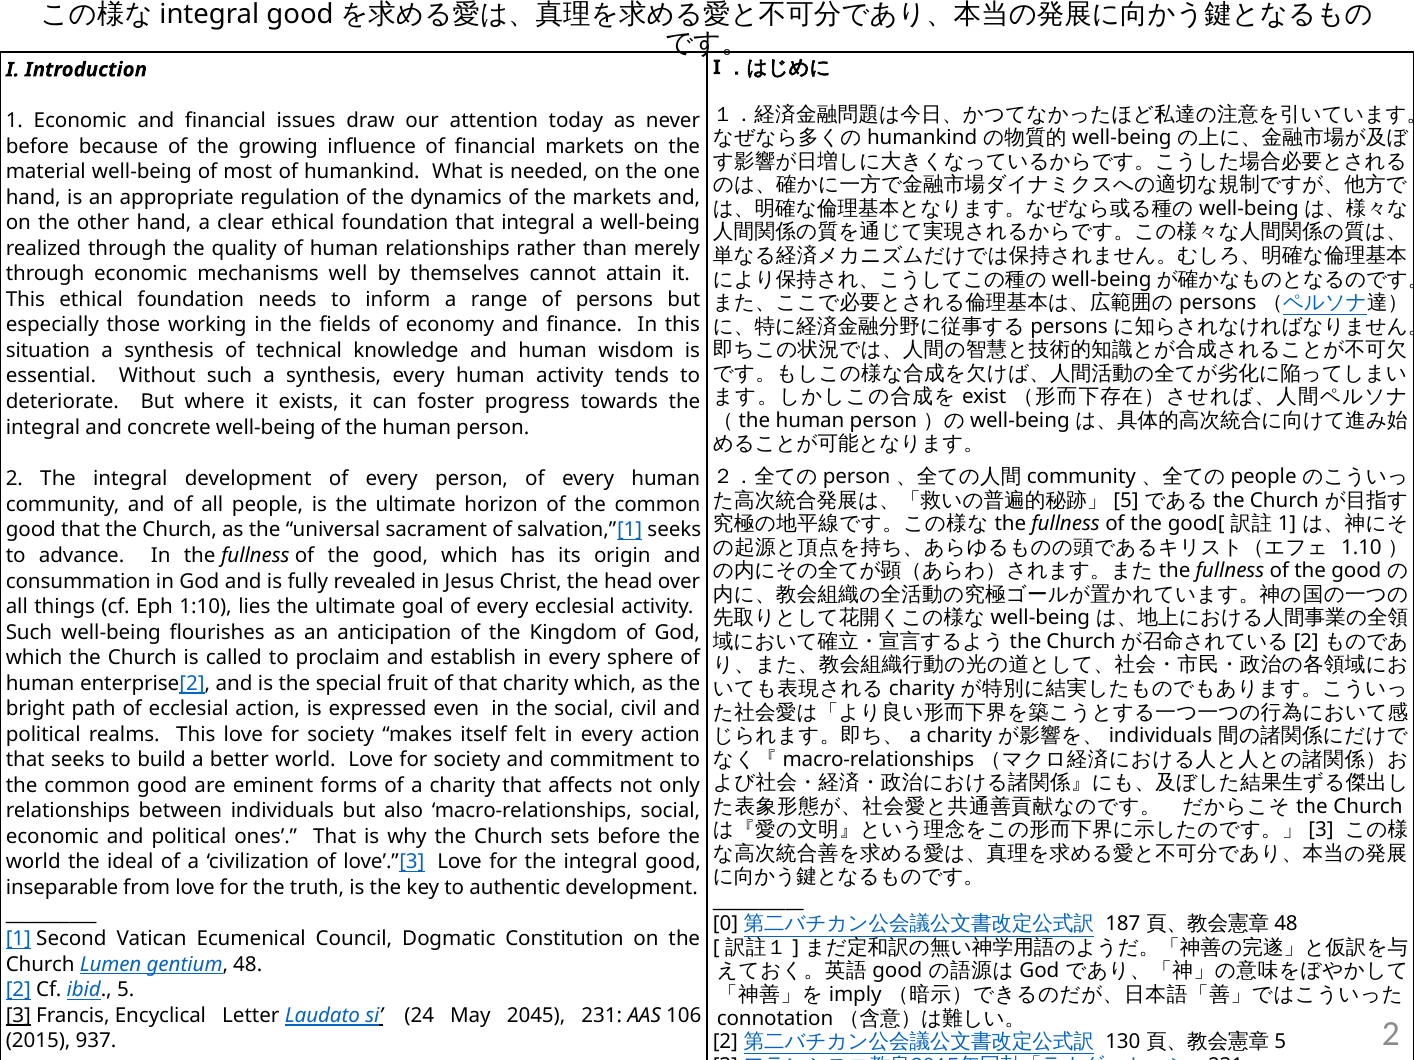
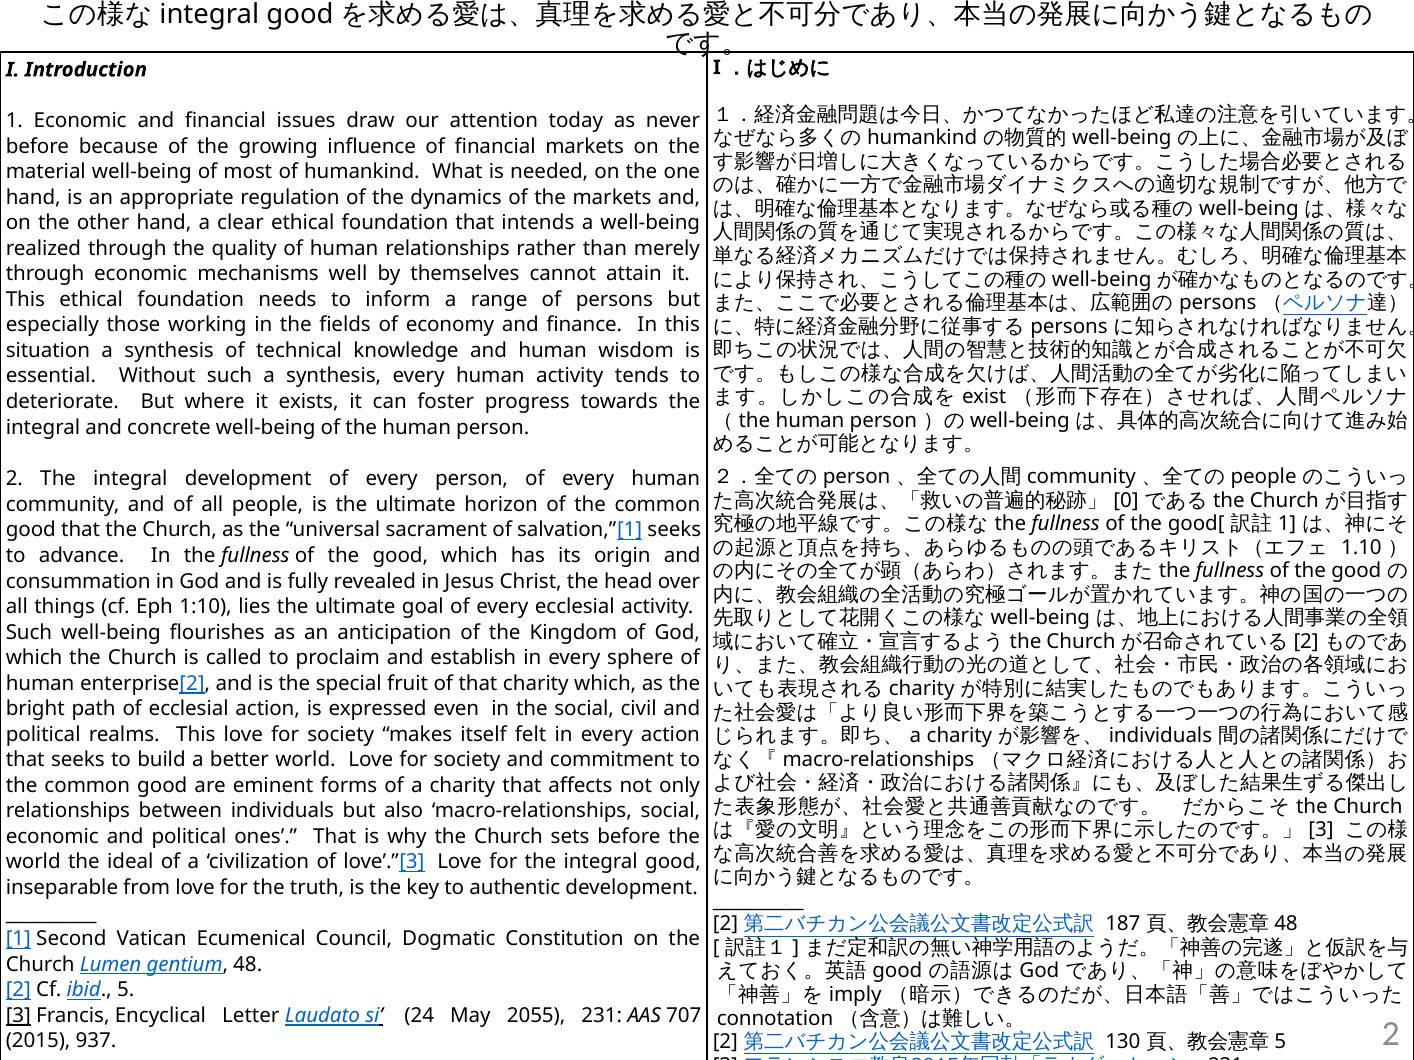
that integral: integral -> intends
5 at (1126, 501): 5 -> 0
0 at (725, 924): 0 -> 2
2045: 2045 -> 2055
106: 106 -> 707
